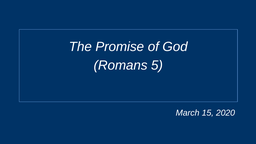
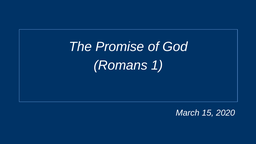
5: 5 -> 1
